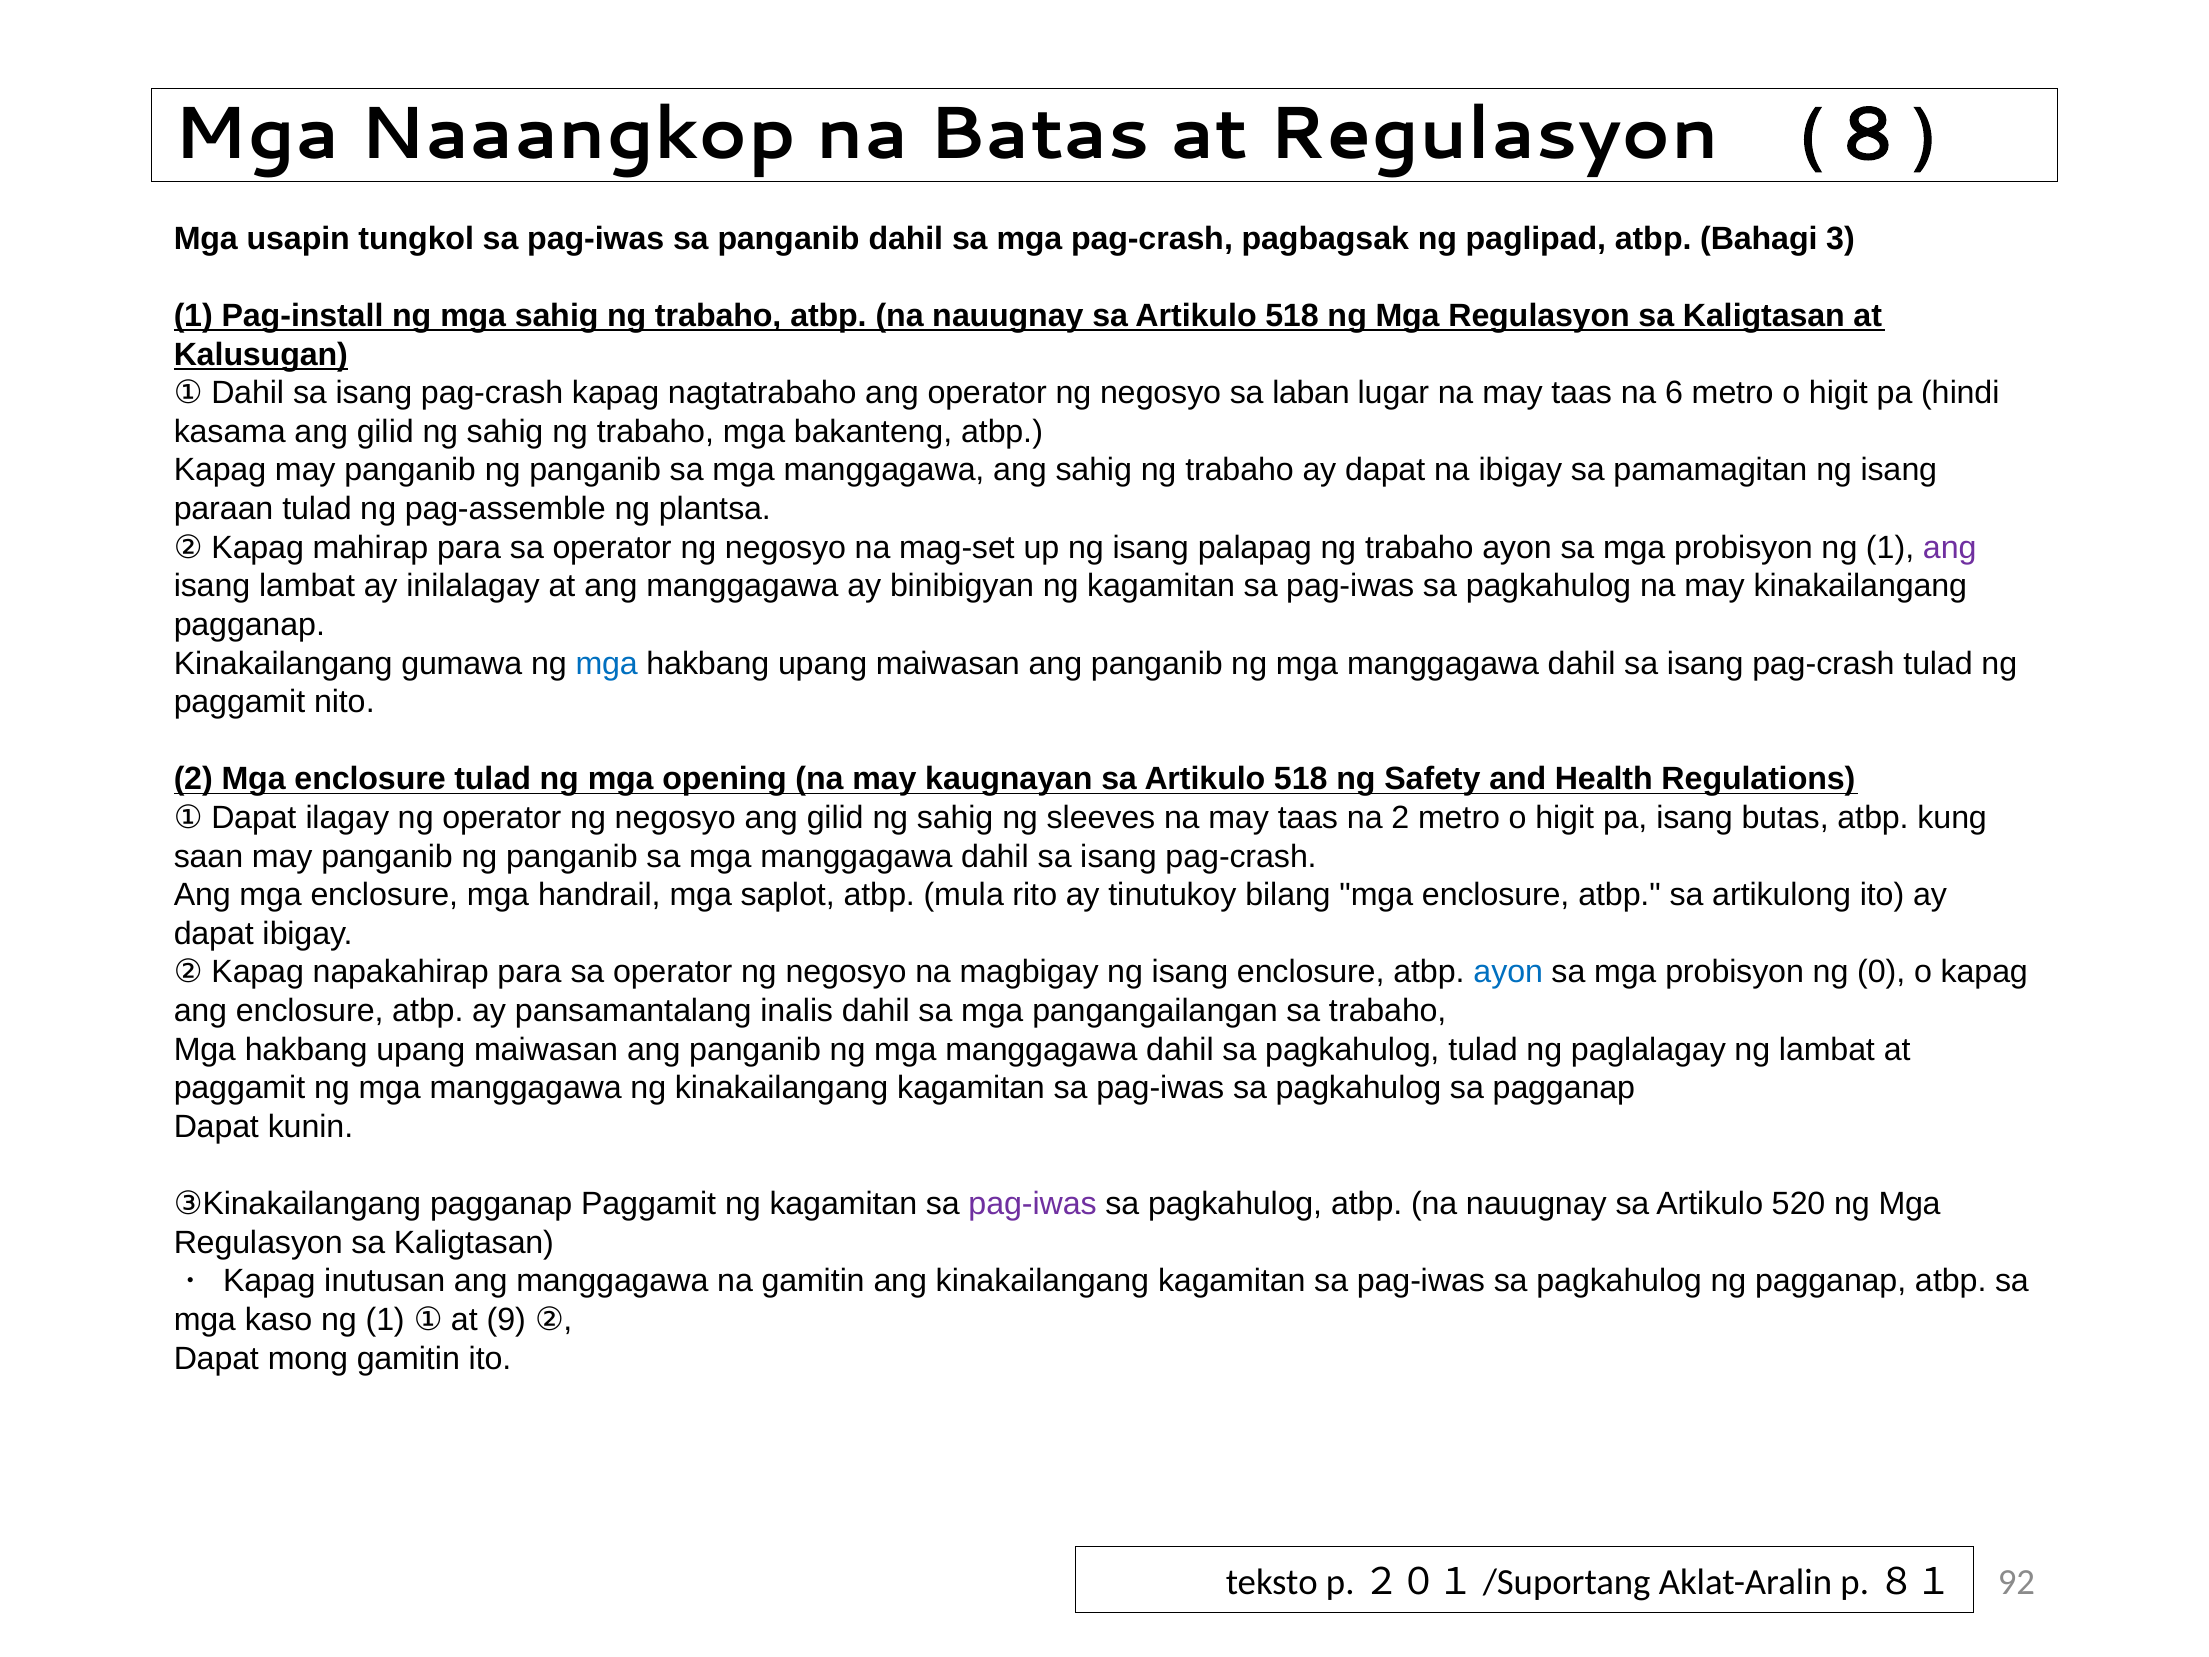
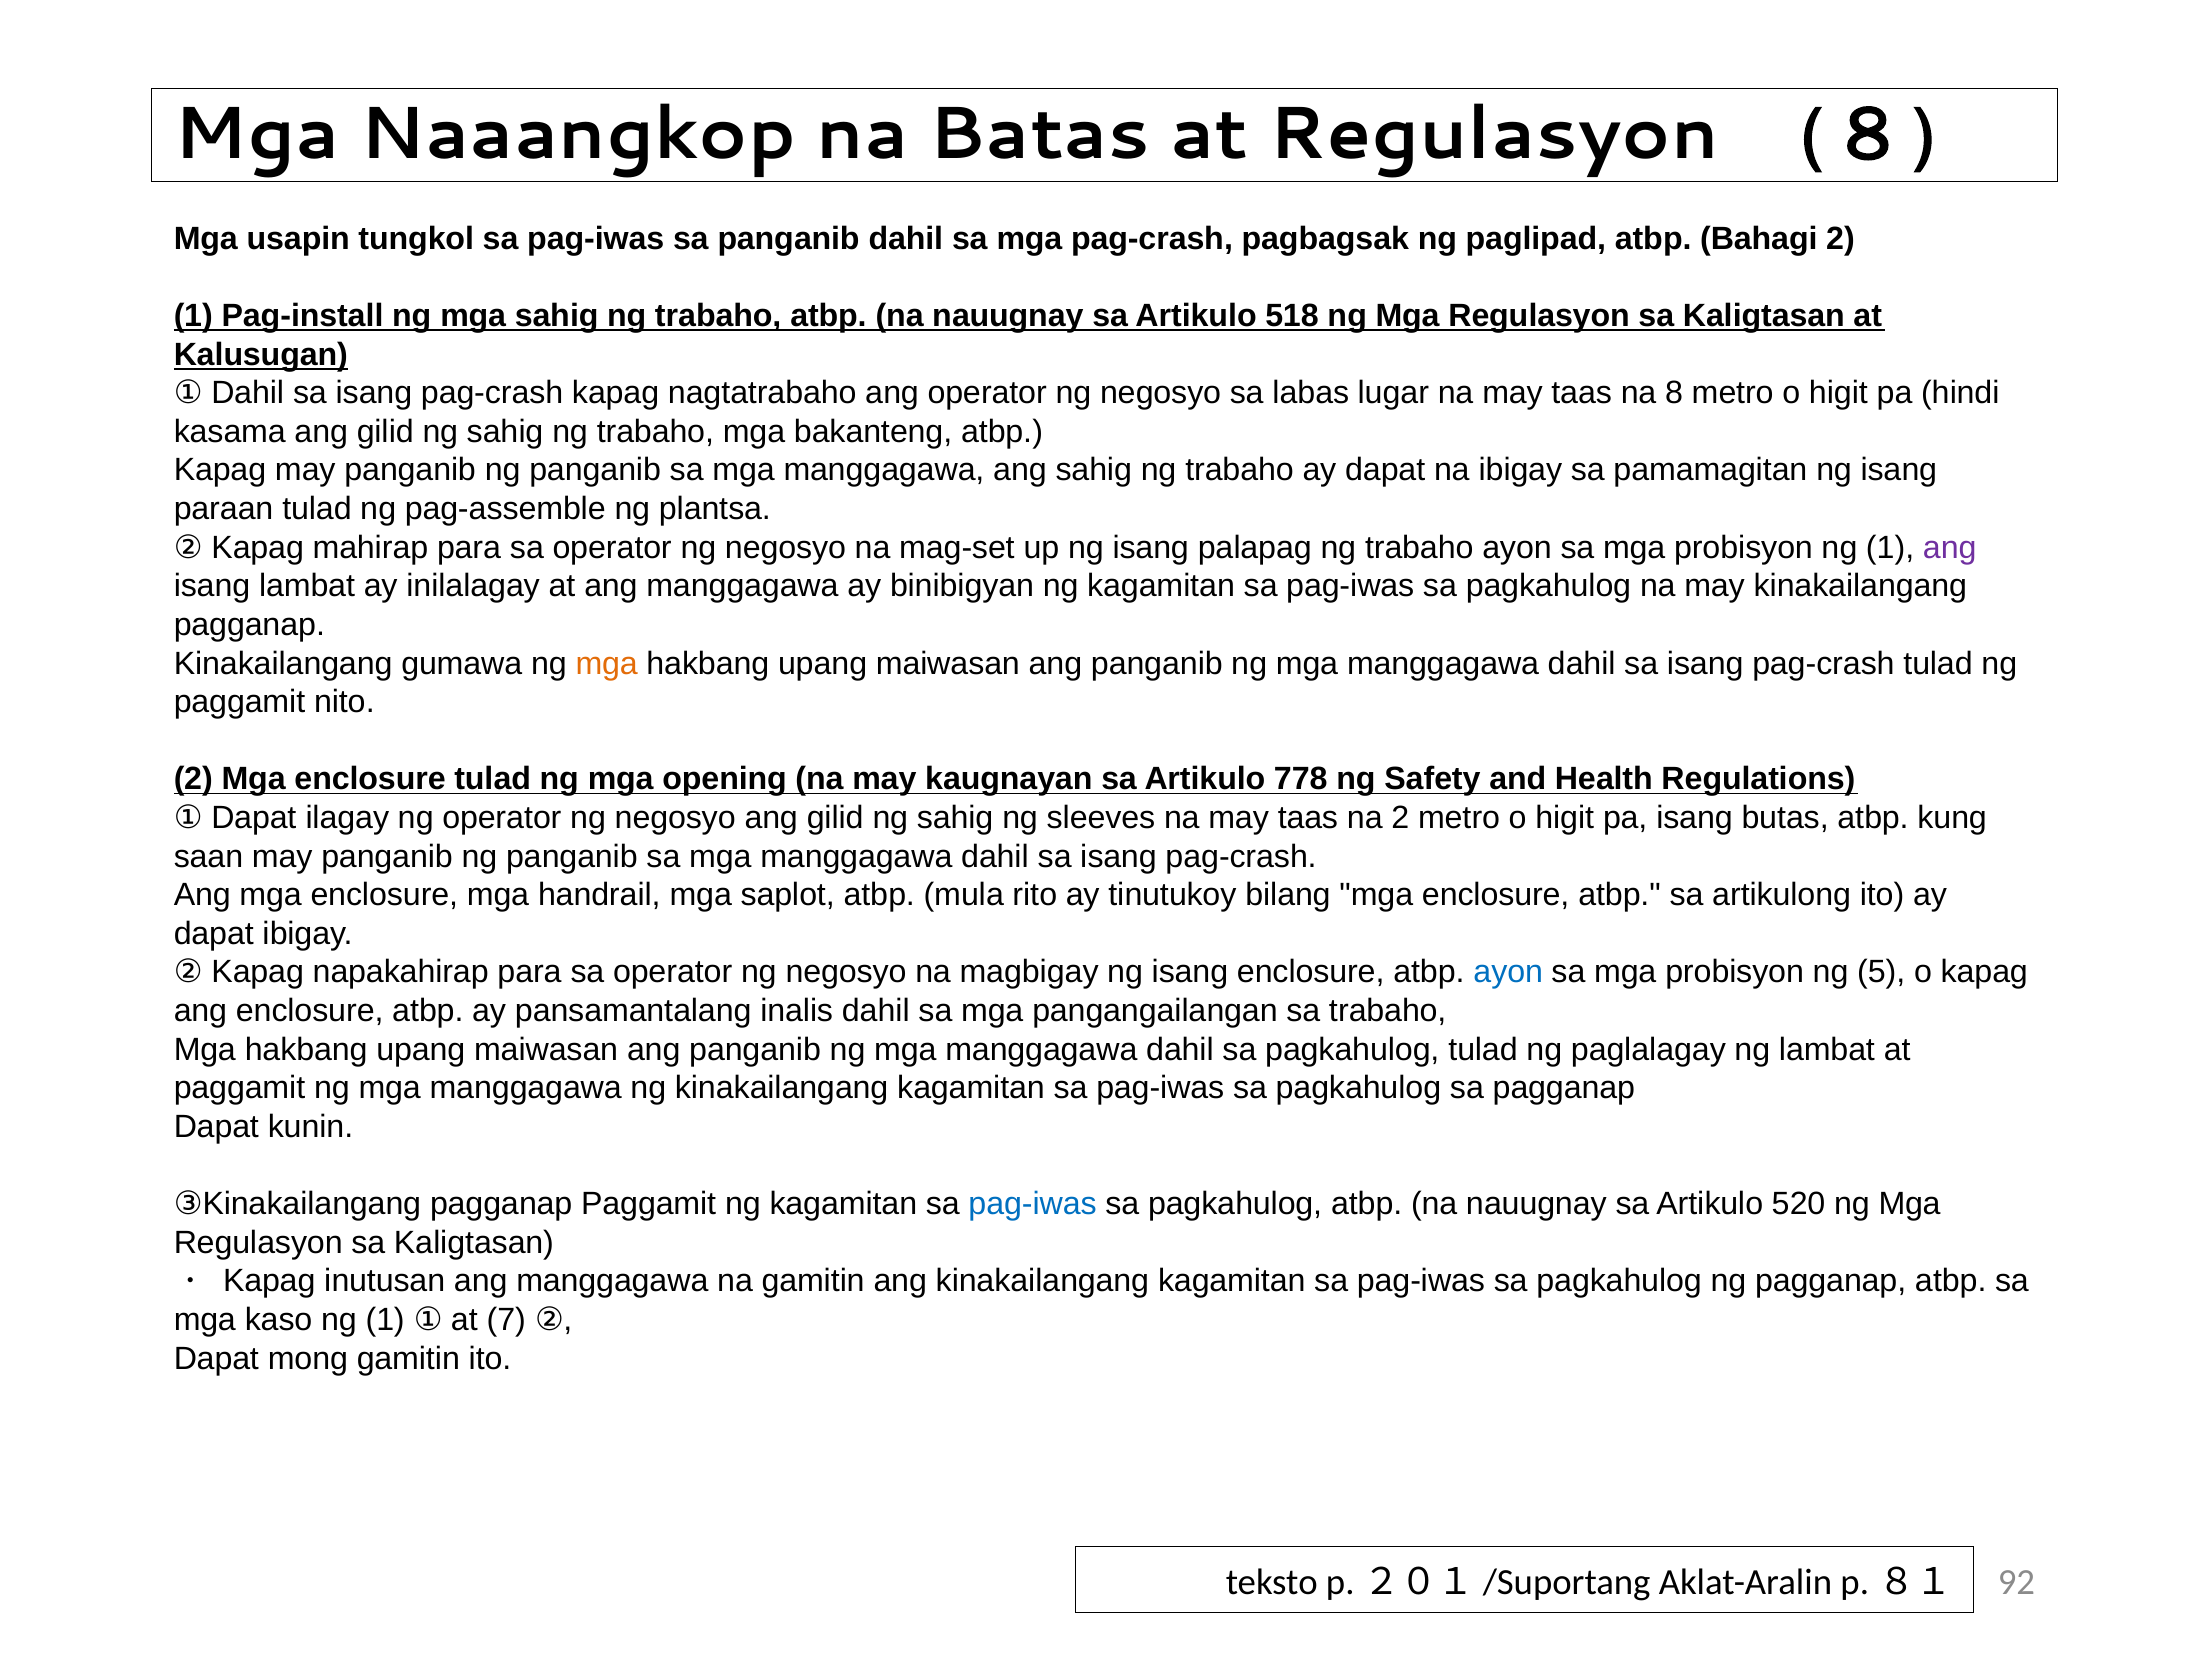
Bahagi 3: 3 -> 2
laban: laban -> labas
6: 6 -> 8
mga at (607, 663) colour: blue -> orange
kaugnayan sa Artikulo 518: 518 -> 778
0: 0 -> 5
pag-iwas at (1033, 1204) colour: purple -> blue
9: 9 -> 7
